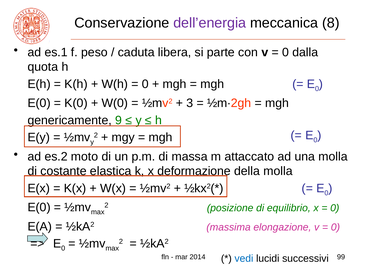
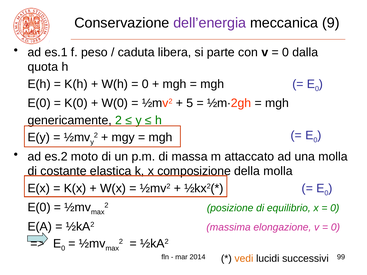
8: 8 -> 9
3: 3 -> 5
genericamente 9: 9 -> 2
deformazione: deformazione -> composizione
vedi colour: blue -> orange
